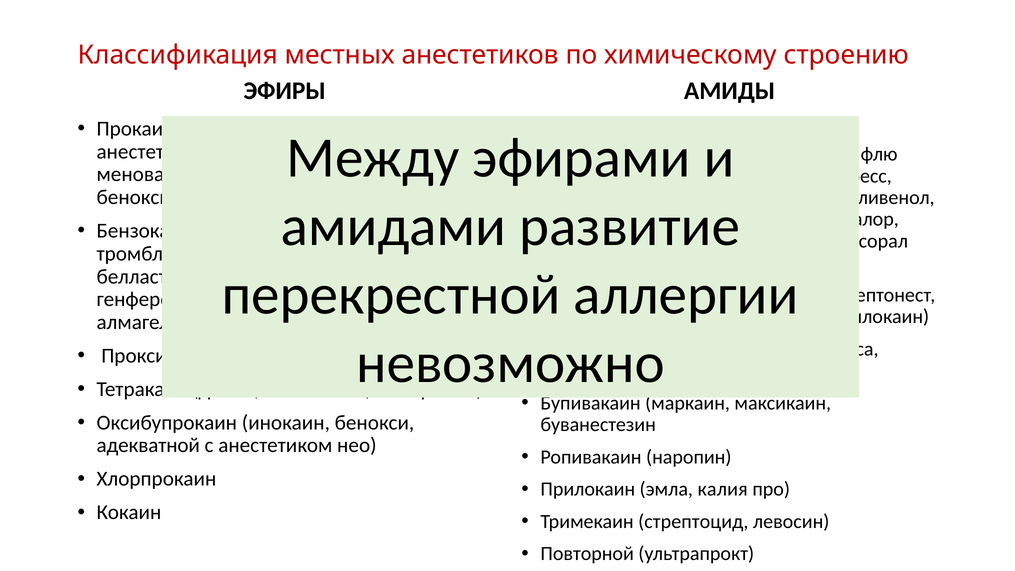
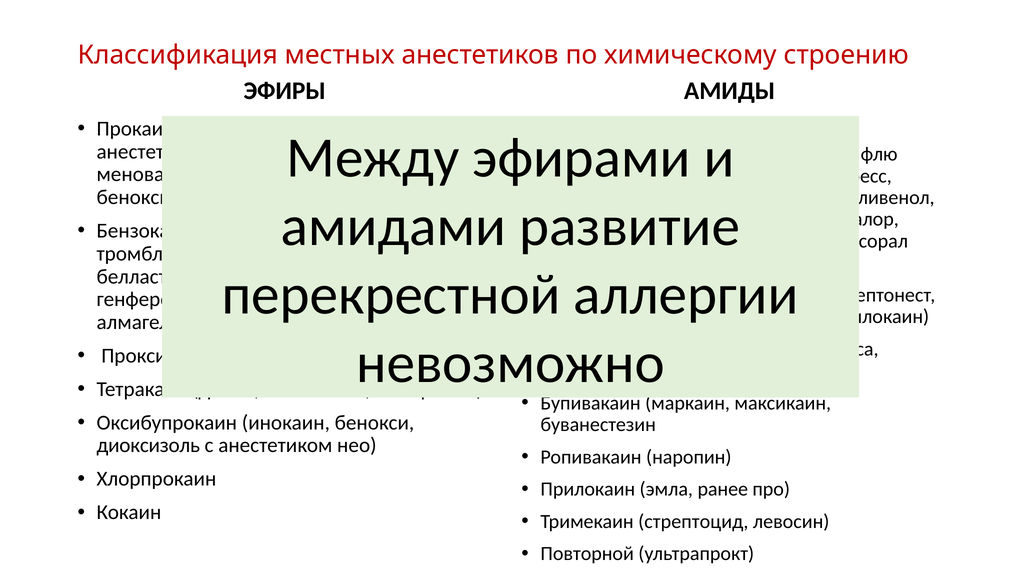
адекватной: адекватной -> диоксизоль
калия: калия -> ранее
